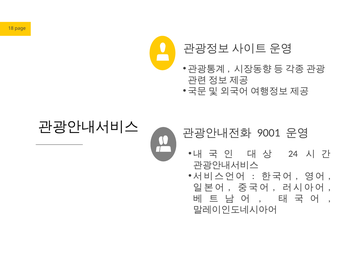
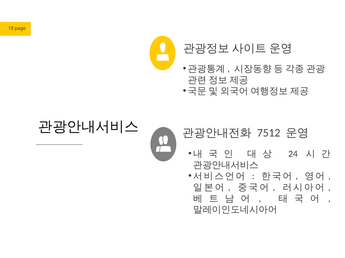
9001: 9001 -> 7512
